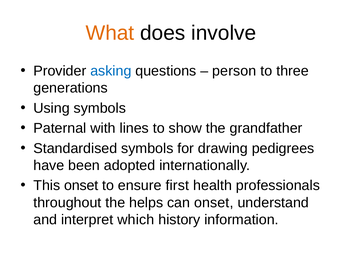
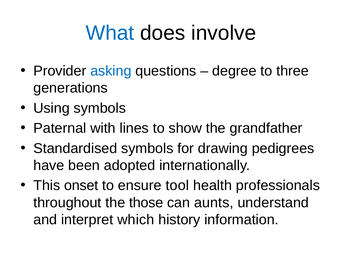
What colour: orange -> blue
person: person -> degree
first: first -> tool
helps: helps -> those
can onset: onset -> aunts
